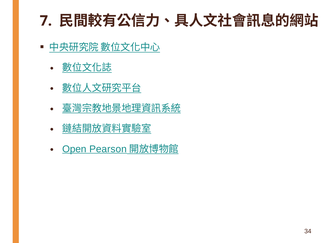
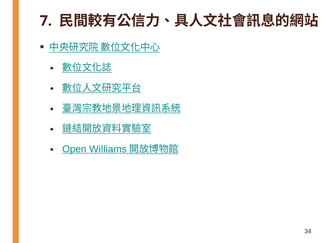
Pearson: Pearson -> Williams
